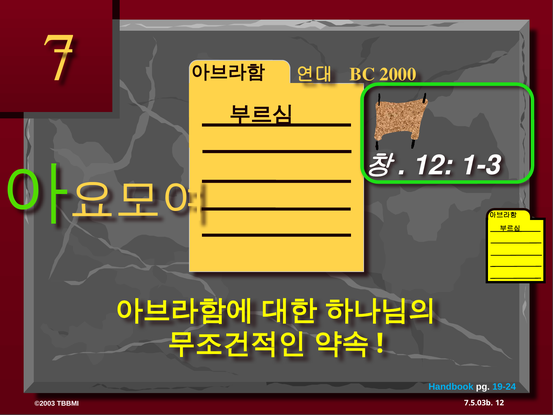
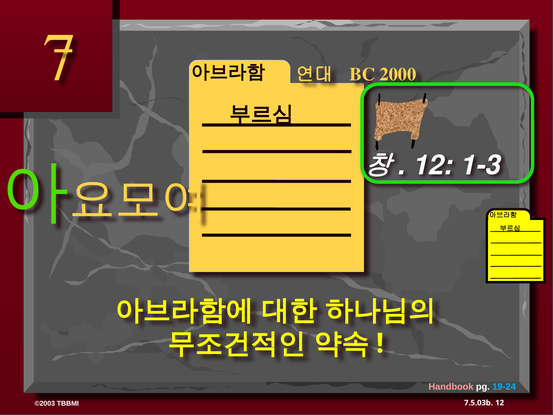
Handbook colour: light blue -> pink
